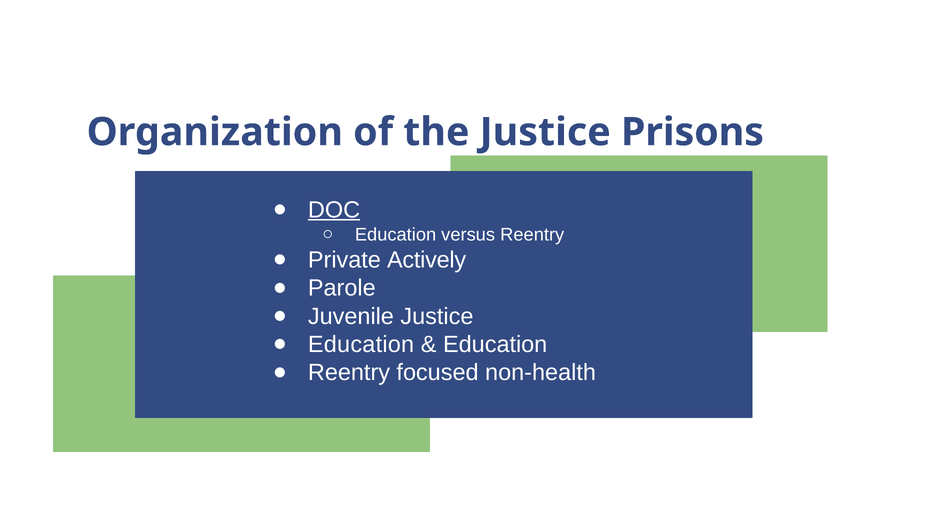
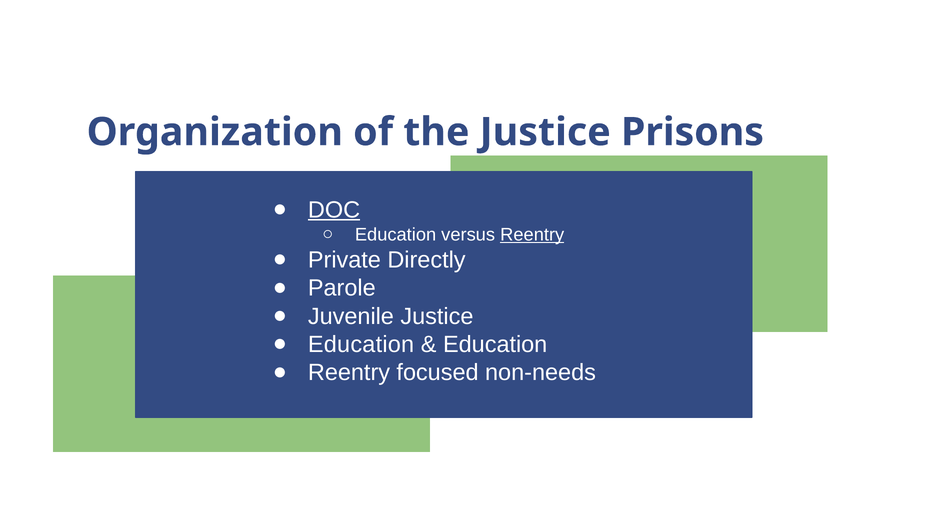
Reentry at (532, 235) underline: none -> present
Actively: Actively -> Directly
non-health: non-health -> non-needs
